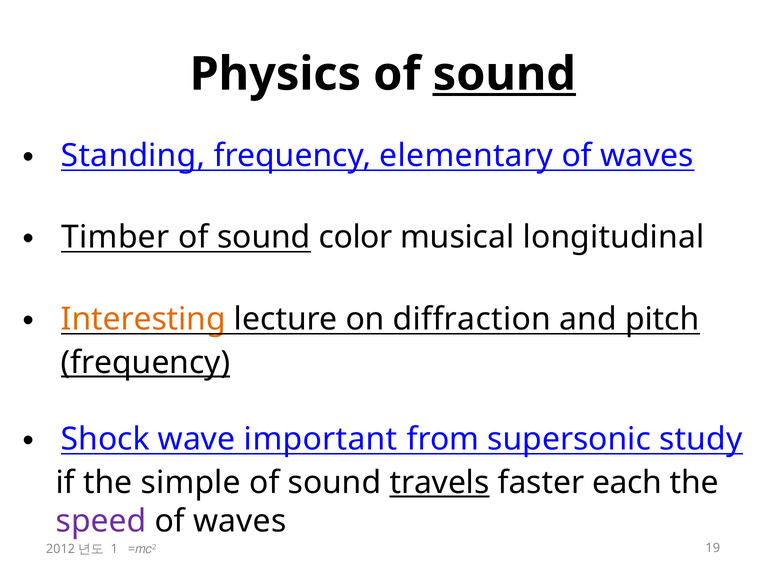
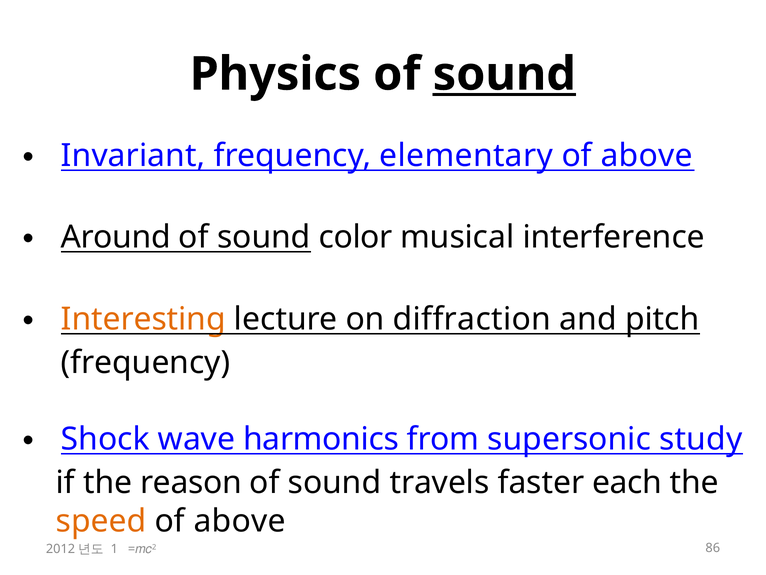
Standing: Standing -> Invariant
waves at (647, 156): waves -> above
Timber: Timber -> Around
longitudinal: longitudinal -> interference
frequency at (145, 362) underline: present -> none
important: important -> harmonics
simple: simple -> reason
travels underline: present -> none
speed colour: purple -> orange
waves at (240, 521): waves -> above
19: 19 -> 86
